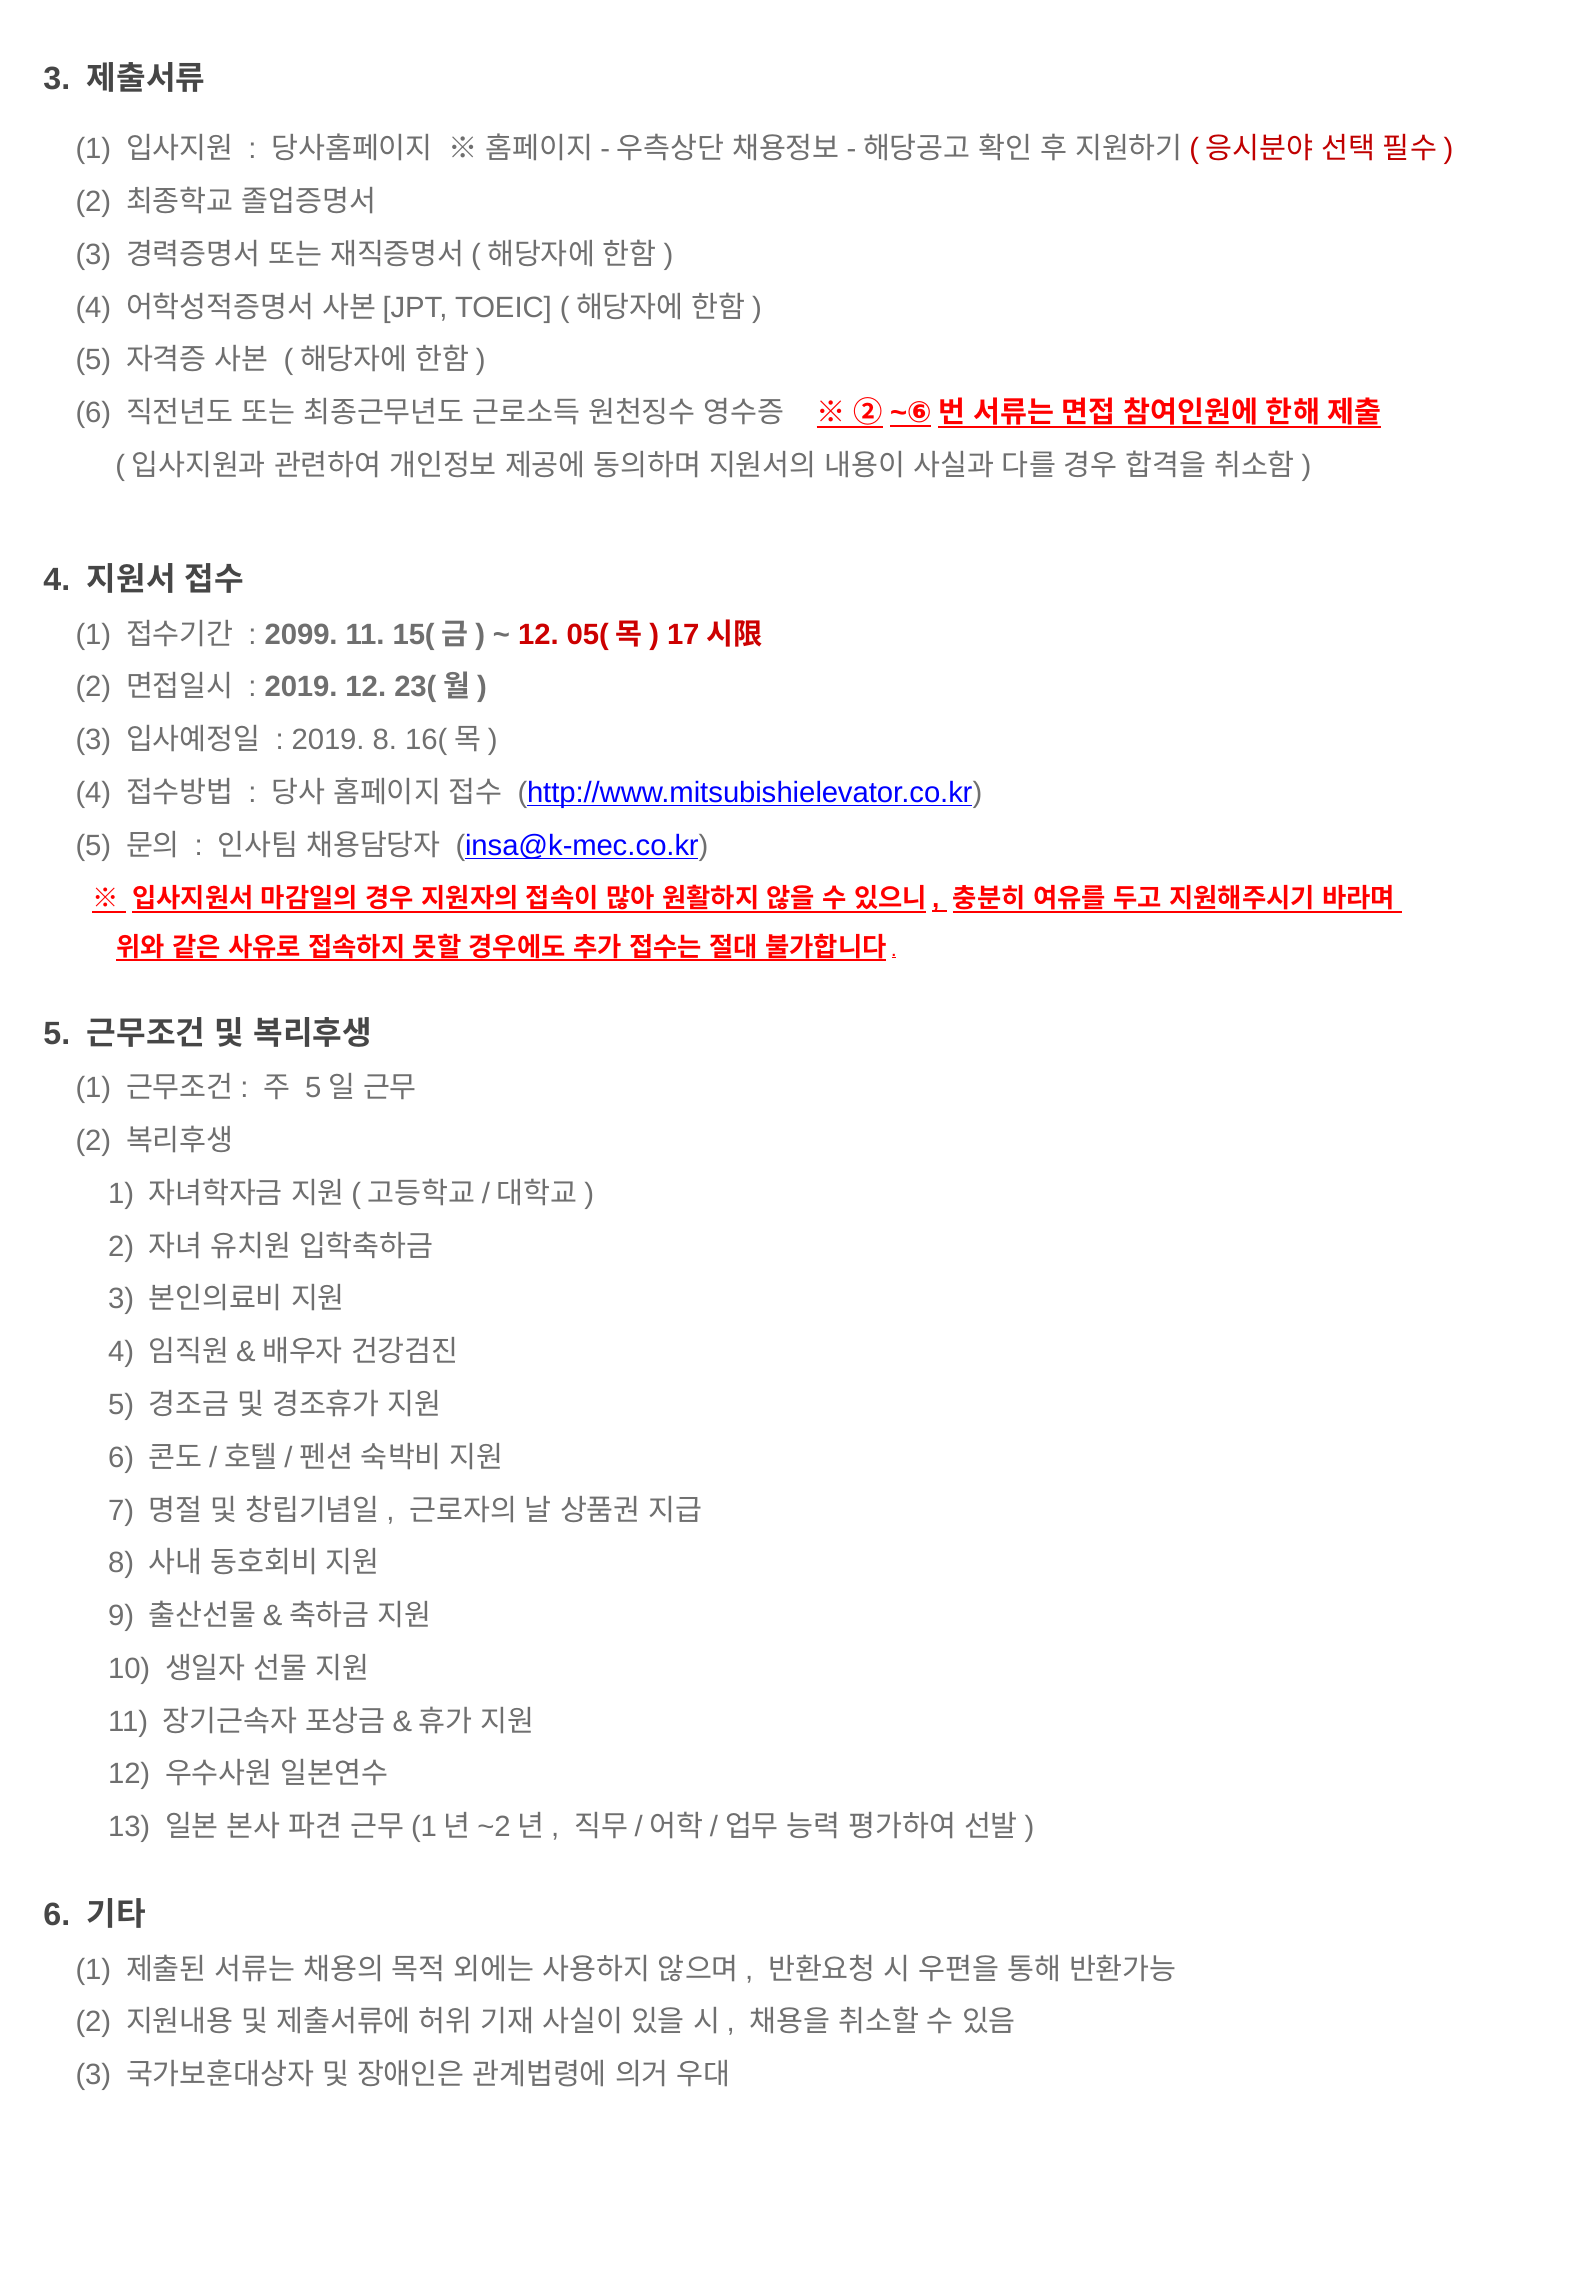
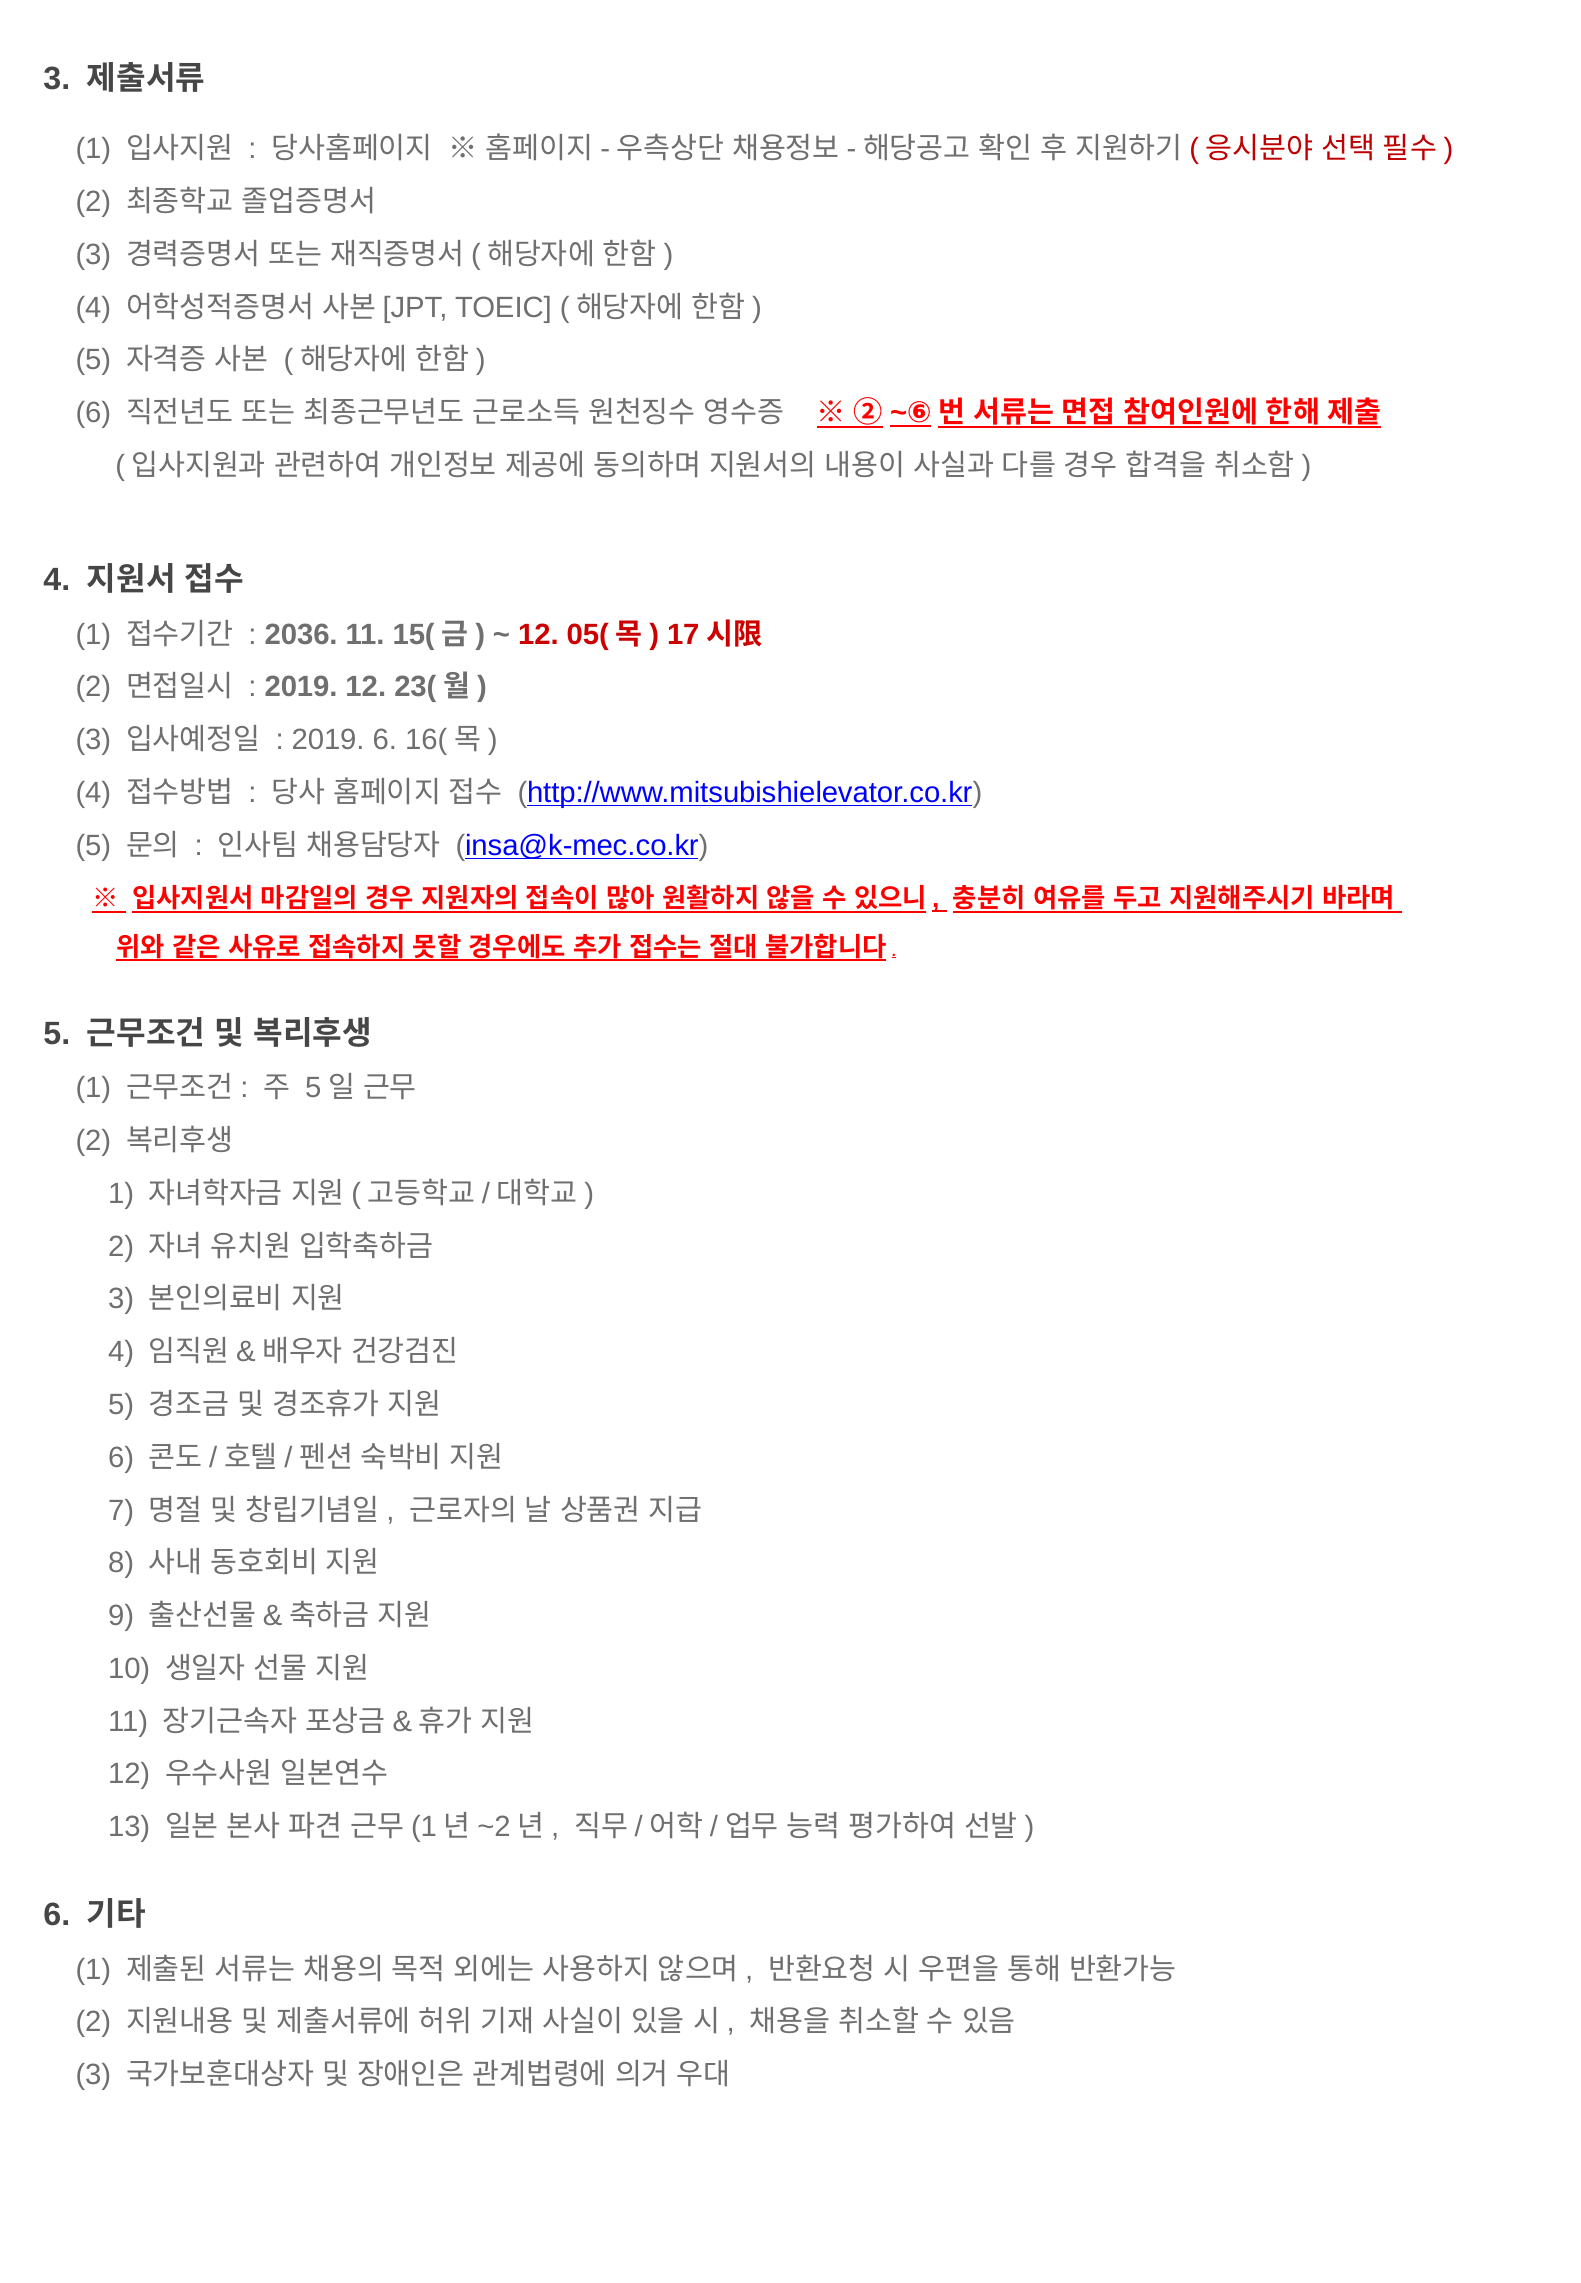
2099: 2099 -> 2036
2019 8: 8 -> 6
